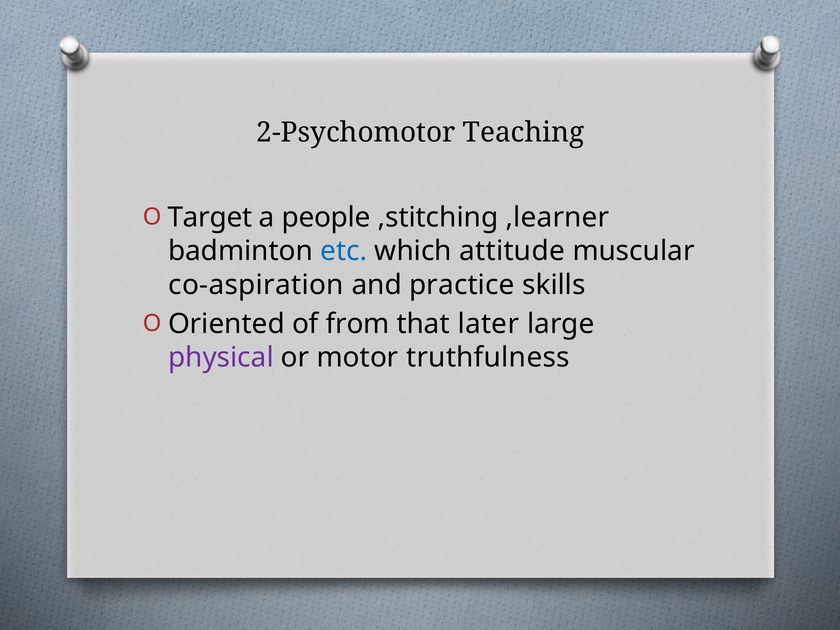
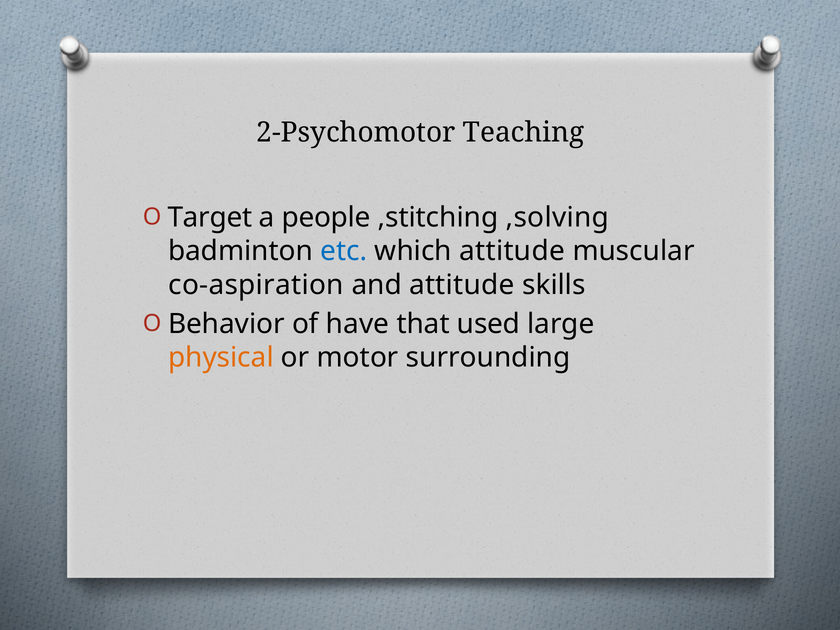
,learner: ,learner -> ,solving
and practice: practice -> attitude
Oriented: Oriented -> Behavior
from: from -> have
later: later -> used
physical colour: purple -> orange
truthfulness: truthfulness -> surrounding
